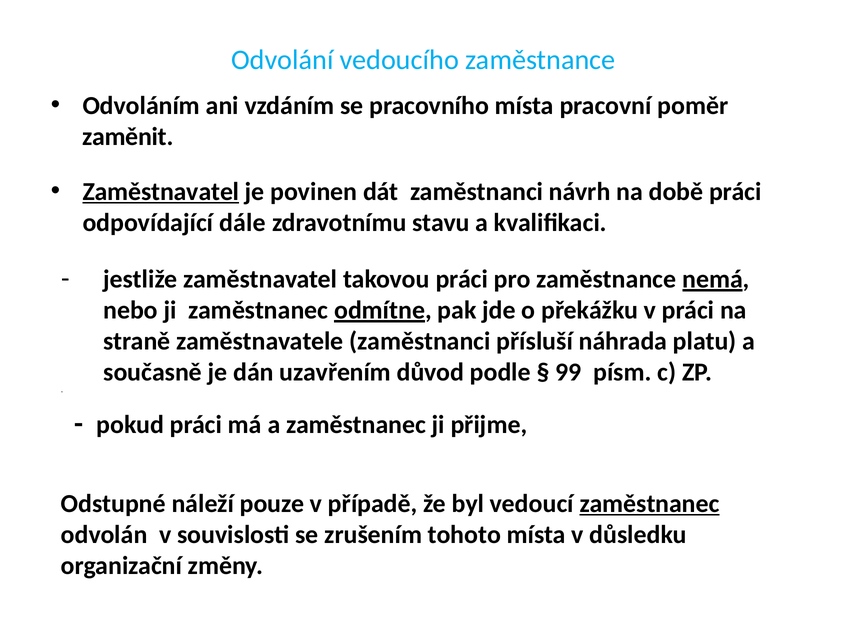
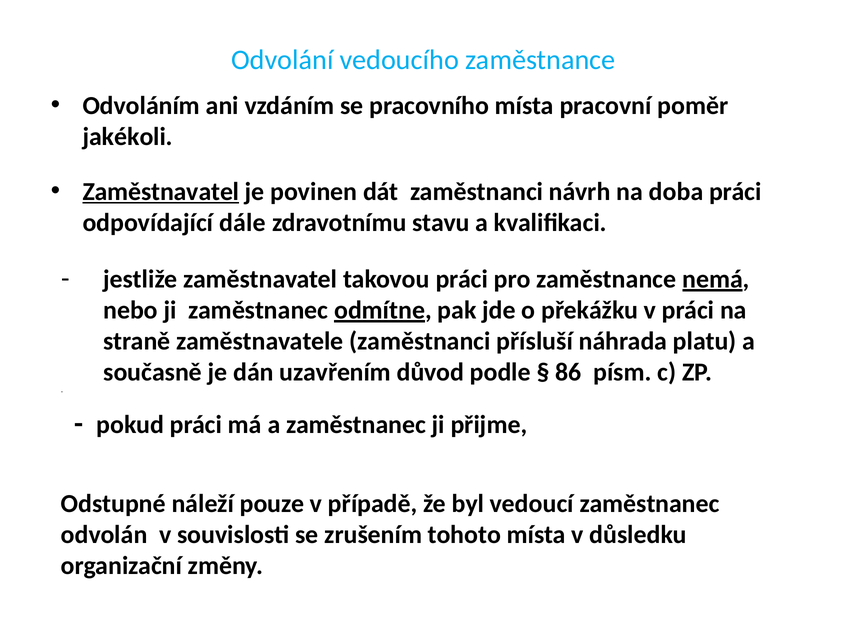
zaměnit: zaměnit -> jakékoli
době: době -> doba
99: 99 -> 86
zaměstnanec at (650, 504) underline: present -> none
